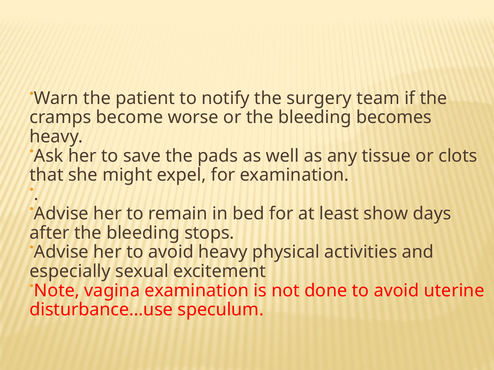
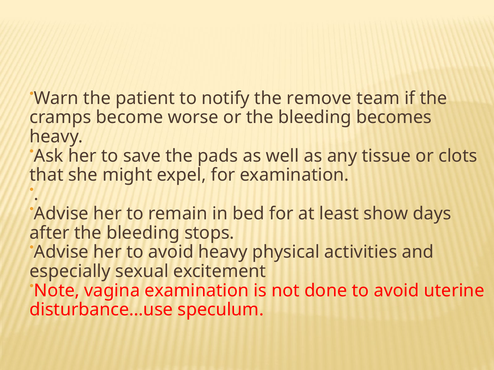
surgery: surgery -> remove
